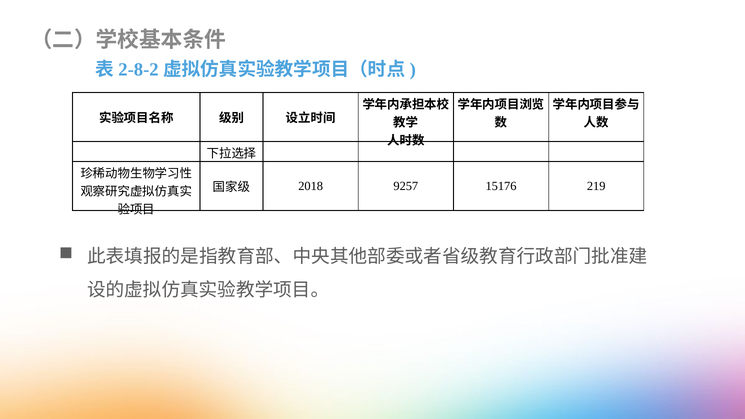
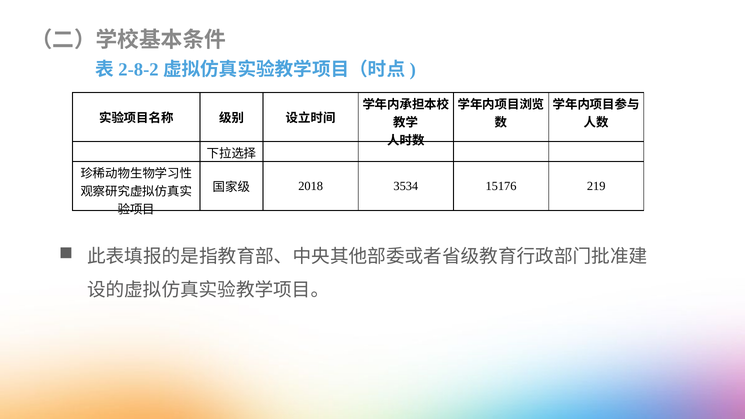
9257: 9257 -> 3534
